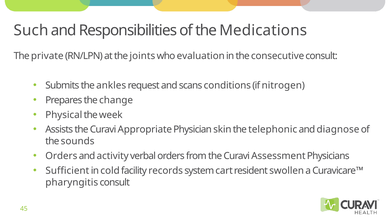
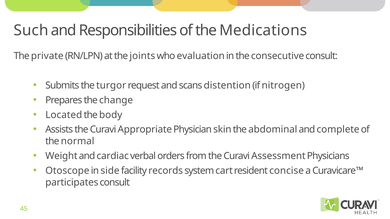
ankles: ankles -> turgor
conditions: conditions -> distention
Physical: Physical -> Located
week: week -> body
telephonic: telephonic -> abdominal
diagnose: diagnose -> complete
sounds: sounds -> normal
Orders at (61, 156): Orders -> Weight
activity: activity -> cardiac
Sufficient: Sufficient -> Otoscope
cold: cold -> side
swollen: swollen -> concise
pharyngitis: pharyngitis -> participates
